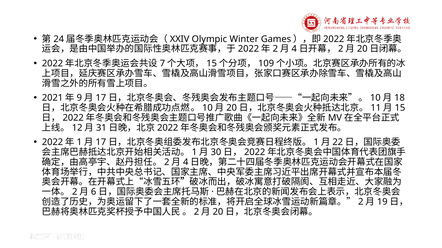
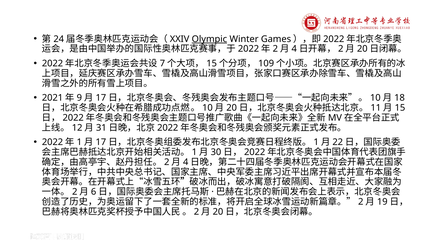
Olympic underline: none -> present
